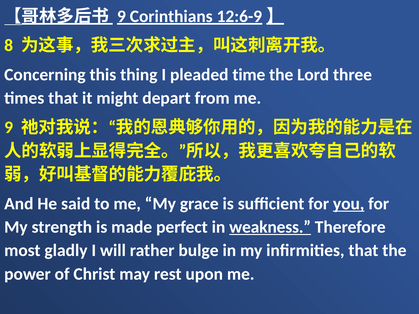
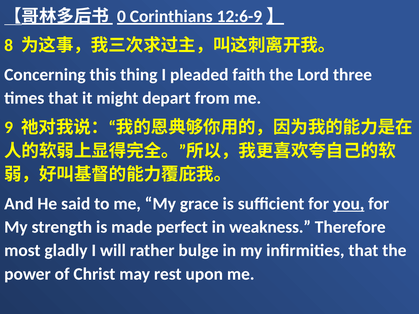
9 at (121, 16): 9 -> 0
time: time -> faith
weakness underline: present -> none
